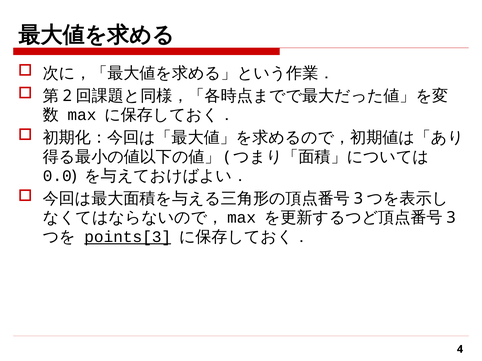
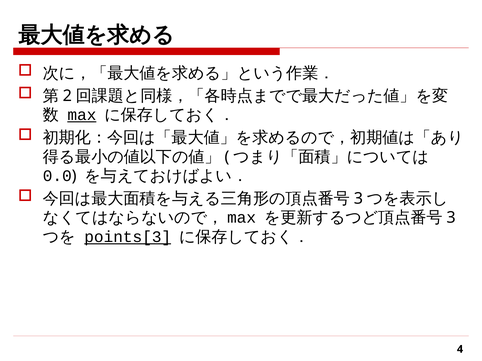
max underline: none -> present
